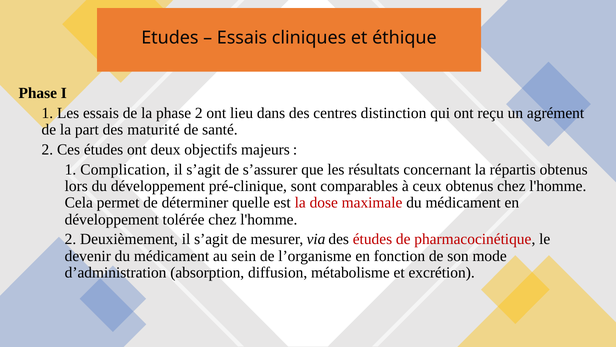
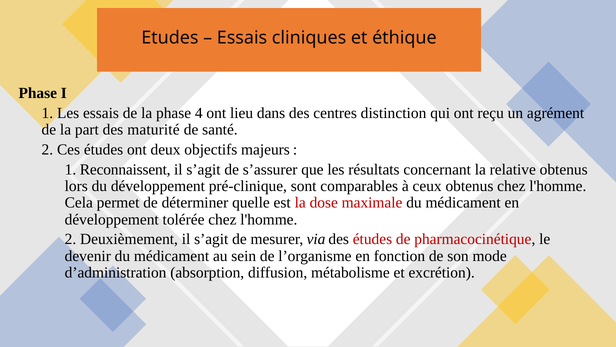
phase 2: 2 -> 4
Complication: Complication -> Reconnaissent
répartis: répartis -> relative
